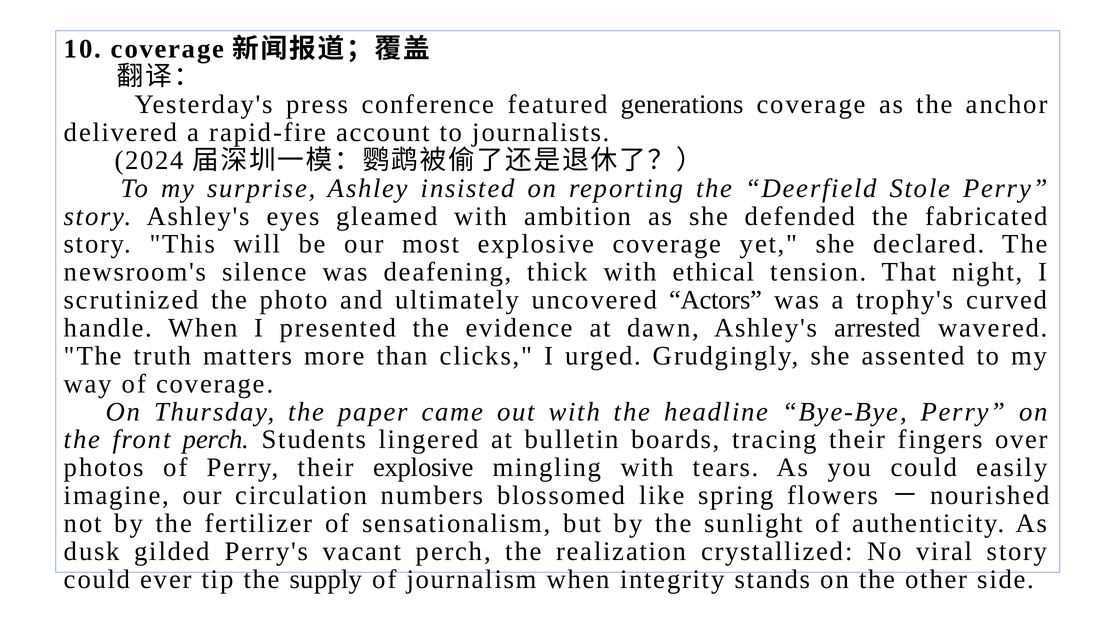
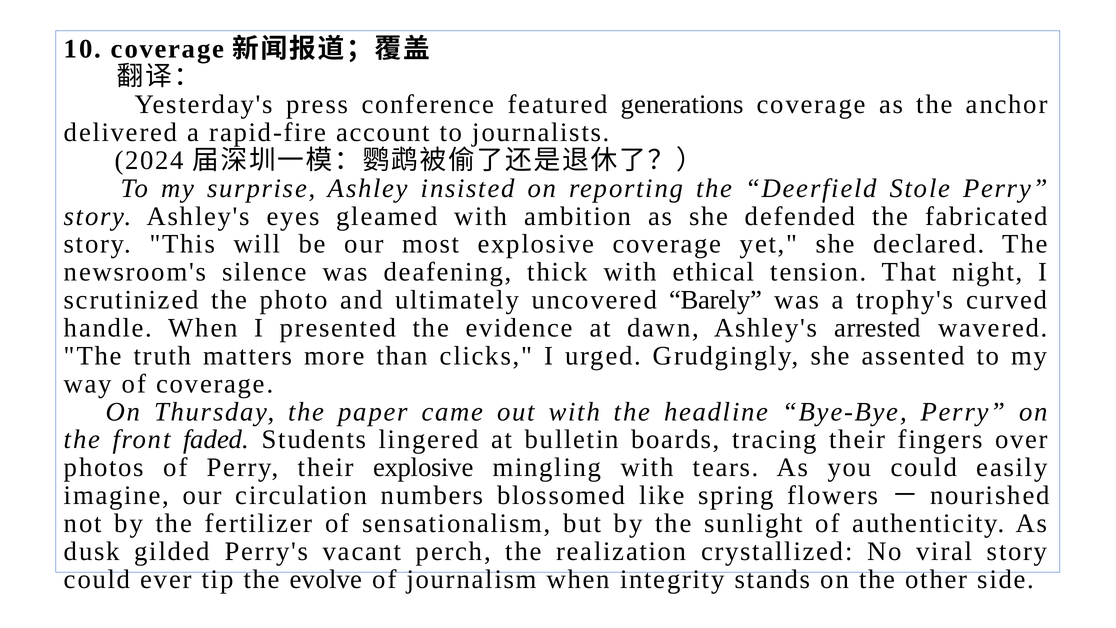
Actors: Actors -> Barely
front perch: perch -> faded
supply: supply -> evolve
